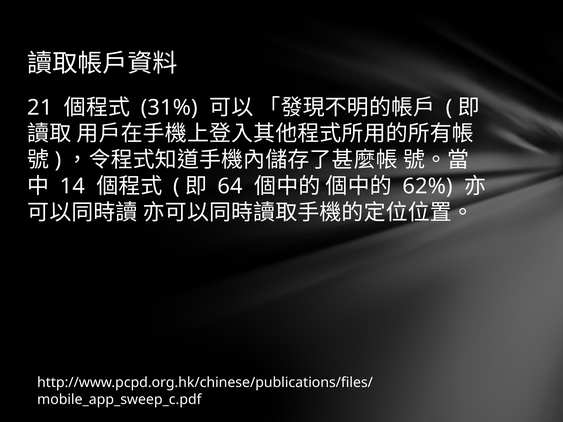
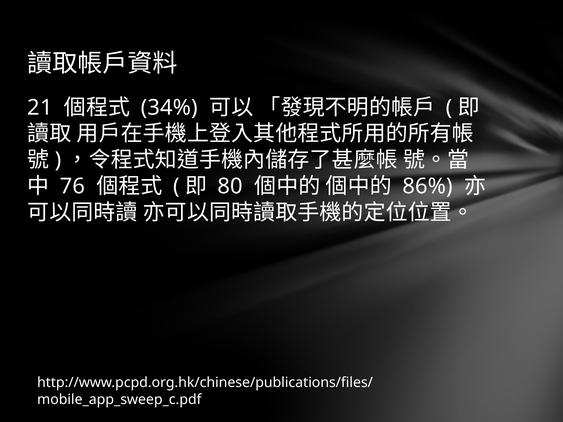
31%: 31% -> 34%
14: 14 -> 76
64: 64 -> 80
62%: 62% -> 86%
